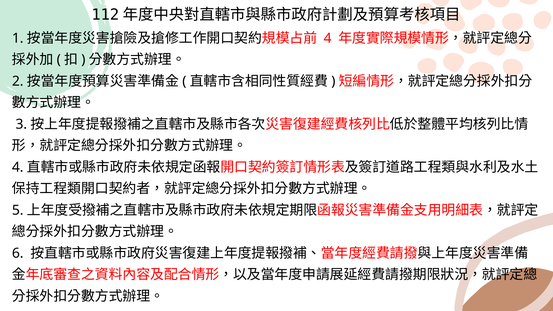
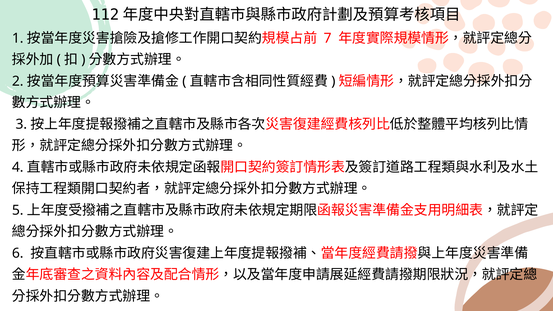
4 at (328, 38): 4 -> 7
